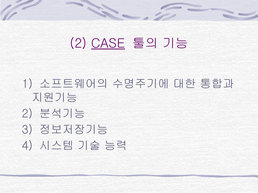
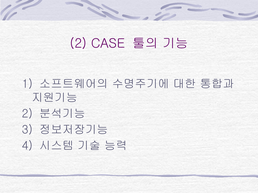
CASE underline: present -> none
